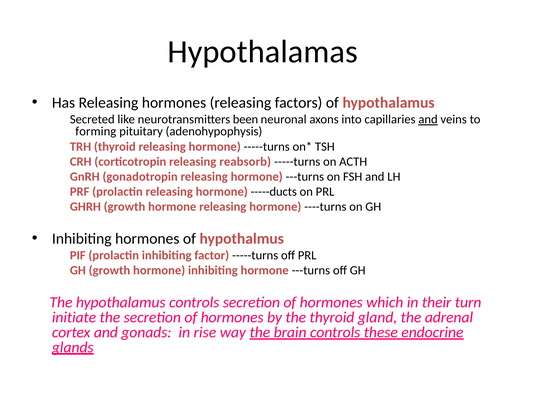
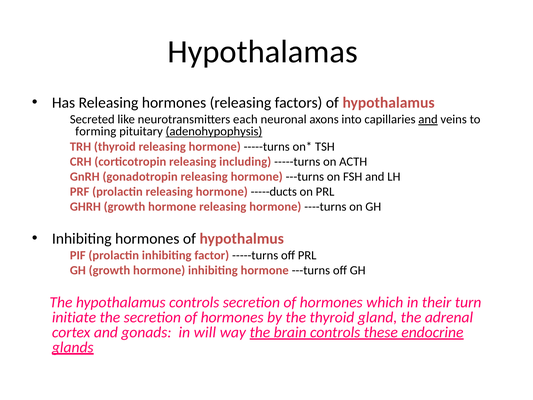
been: been -> each
adenohypophysis underline: none -> present
reabsorb: reabsorb -> including
rise: rise -> will
